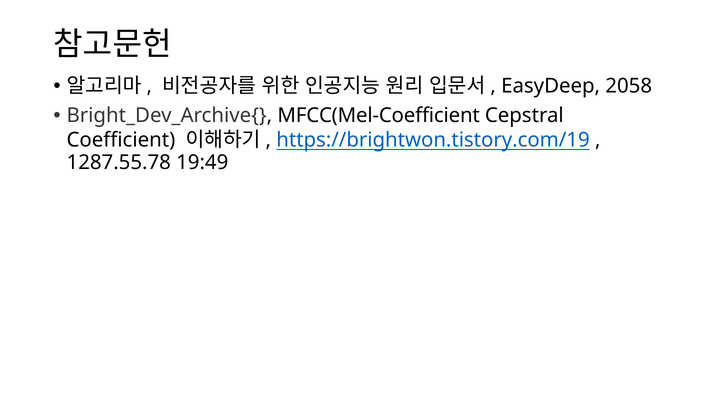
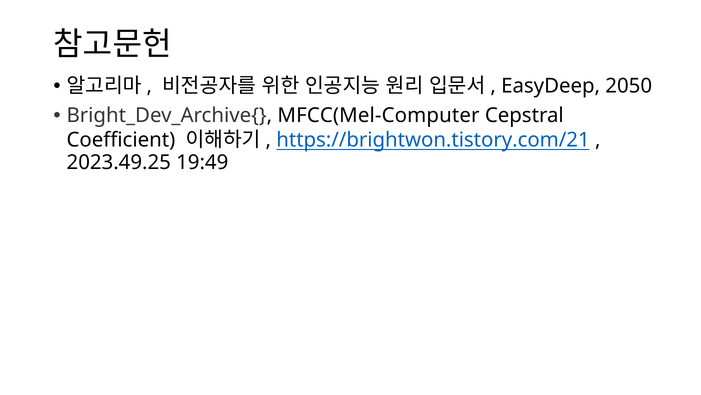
2058: 2058 -> 2050
MFCC(Mel-Coefficient: MFCC(Mel-Coefficient -> MFCC(Mel-Computer
https://brightwon.tistory.com/19: https://brightwon.tistory.com/19 -> https://brightwon.tistory.com/21
1287.55.78: 1287.55.78 -> 2023.49.25
